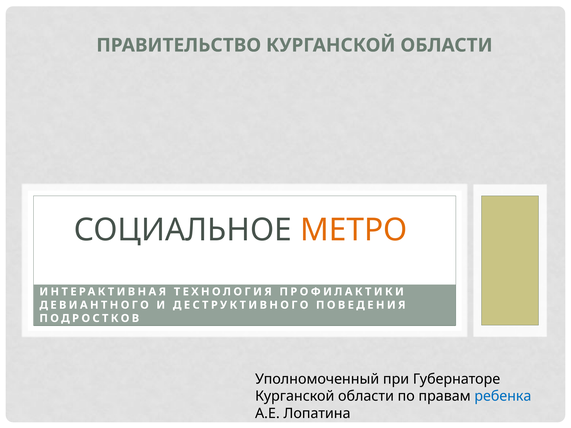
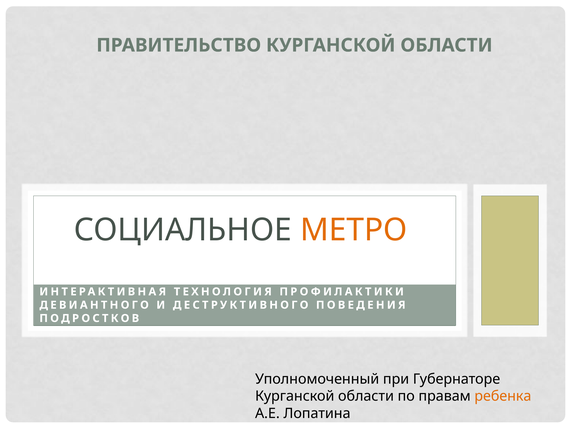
ребенка colour: blue -> orange
